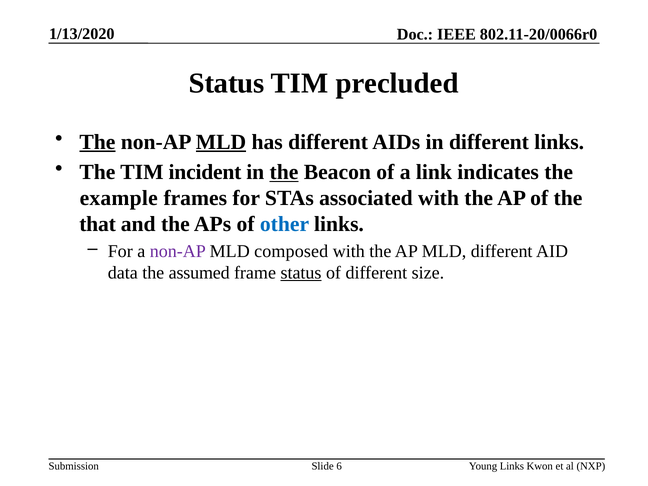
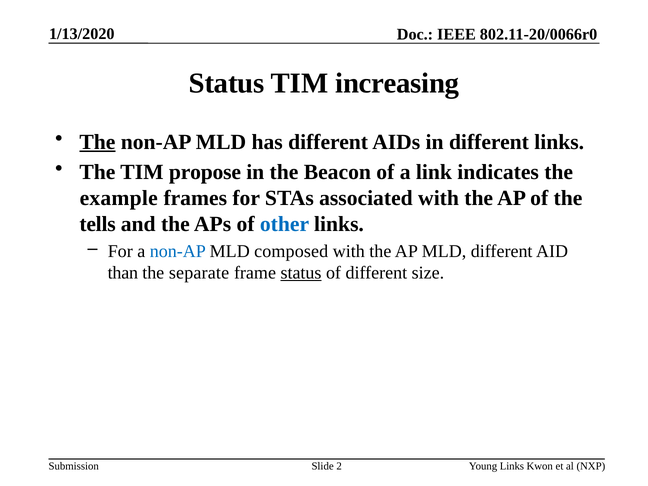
precluded: precluded -> increasing
MLD at (221, 142) underline: present -> none
incident: incident -> propose
the at (284, 172) underline: present -> none
that: that -> tells
non-AP at (178, 251) colour: purple -> blue
data: data -> than
assumed: assumed -> separate
6: 6 -> 2
